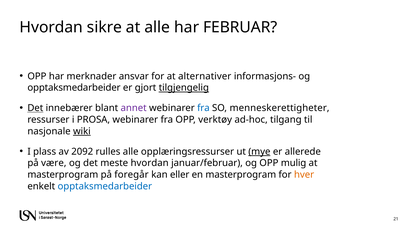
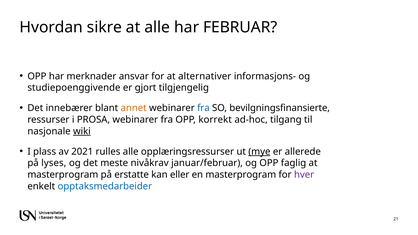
opptaksmedarbeider at (74, 88): opptaksmedarbeider -> studiepoenggivende
tilgjengelig underline: present -> none
Det at (35, 108) underline: present -> none
annet colour: purple -> orange
menneskerettigheter: menneskerettigheter -> bevilgningsfinansierte
verktøy: verktøy -> korrekt
2092: 2092 -> 2021
være: være -> lyses
meste hvordan: hvordan -> nivåkrav
mulig: mulig -> faglig
foregår: foregår -> erstatte
hver colour: orange -> purple
